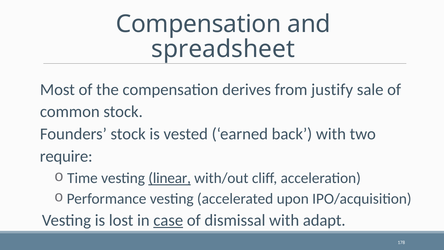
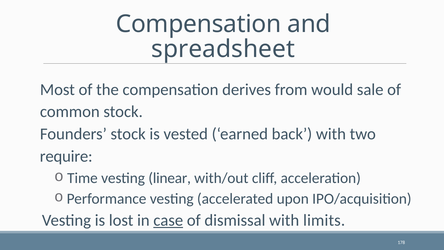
justify: justify -> would
linear underline: present -> none
adapt: adapt -> limits
